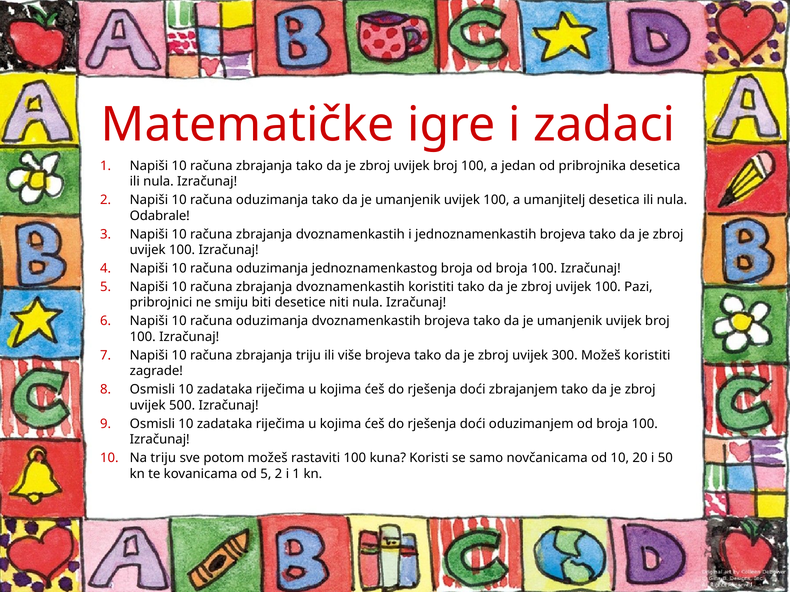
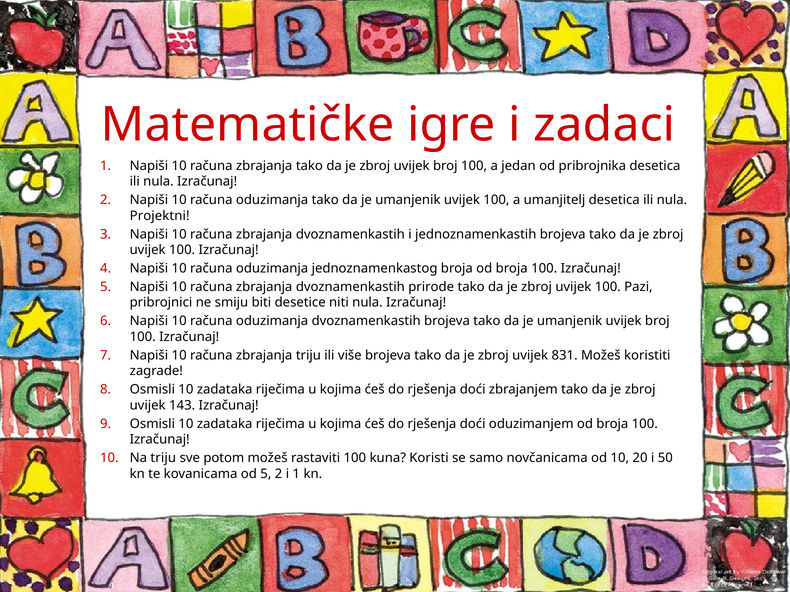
Odabrale: Odabrale -> Projektni
dvoznamenkastih koristiti: koristiti -> prirode
300: 300 -> 831
500: 500 -> 143
